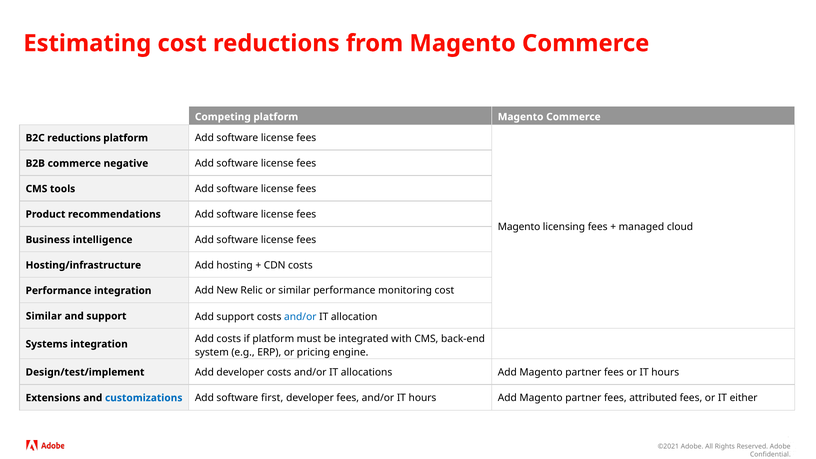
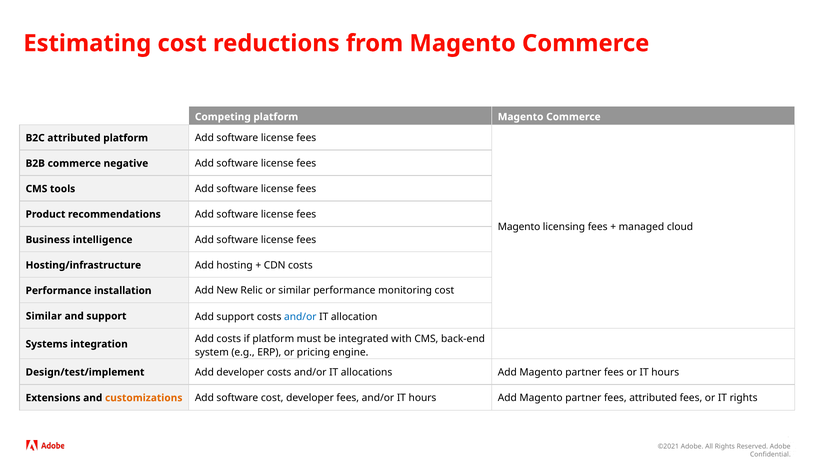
B2C reductions: reductions -> attributed
Performance integration: integration -> installation
customizations colour: blue -> orange
software first: first -> cost
IT either: either -> rights
